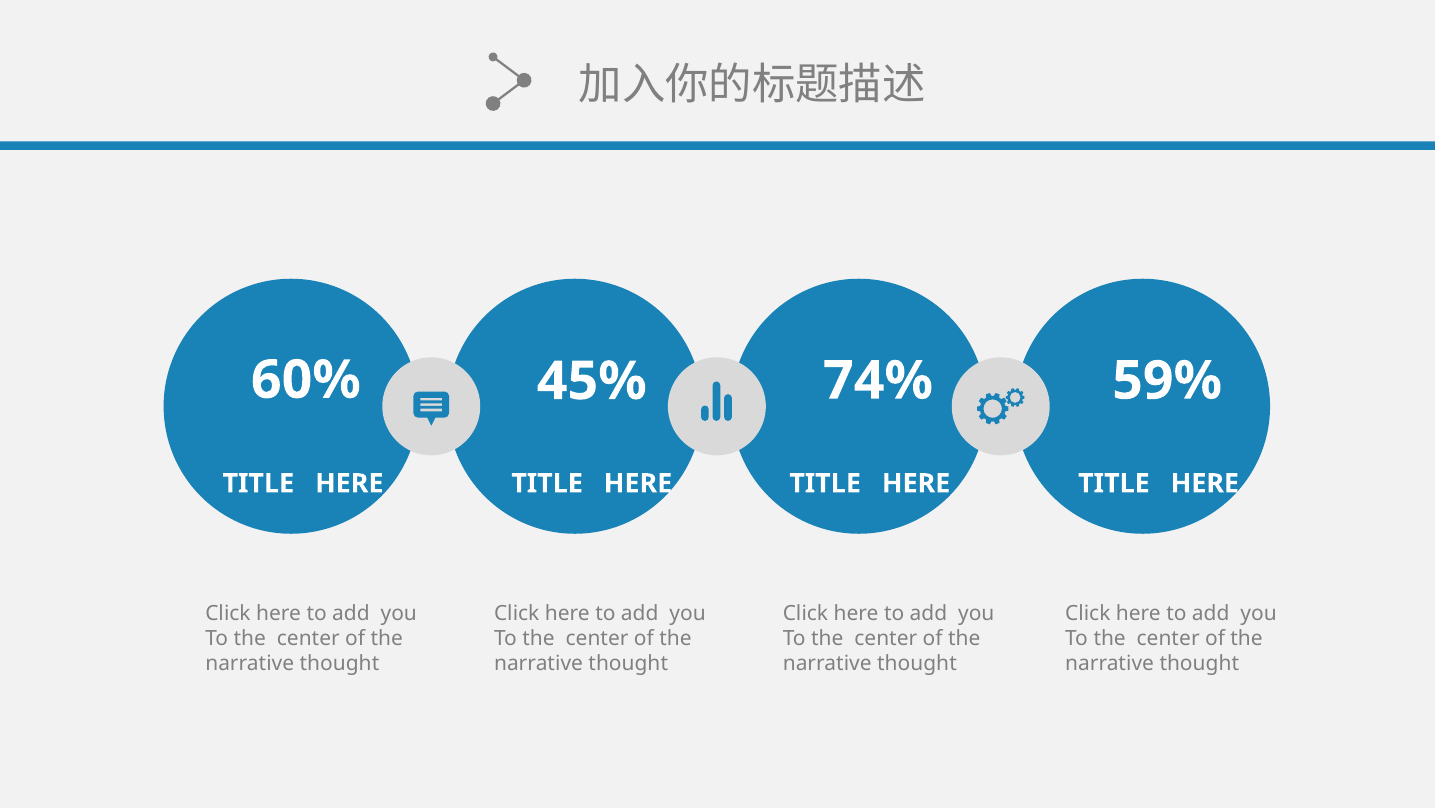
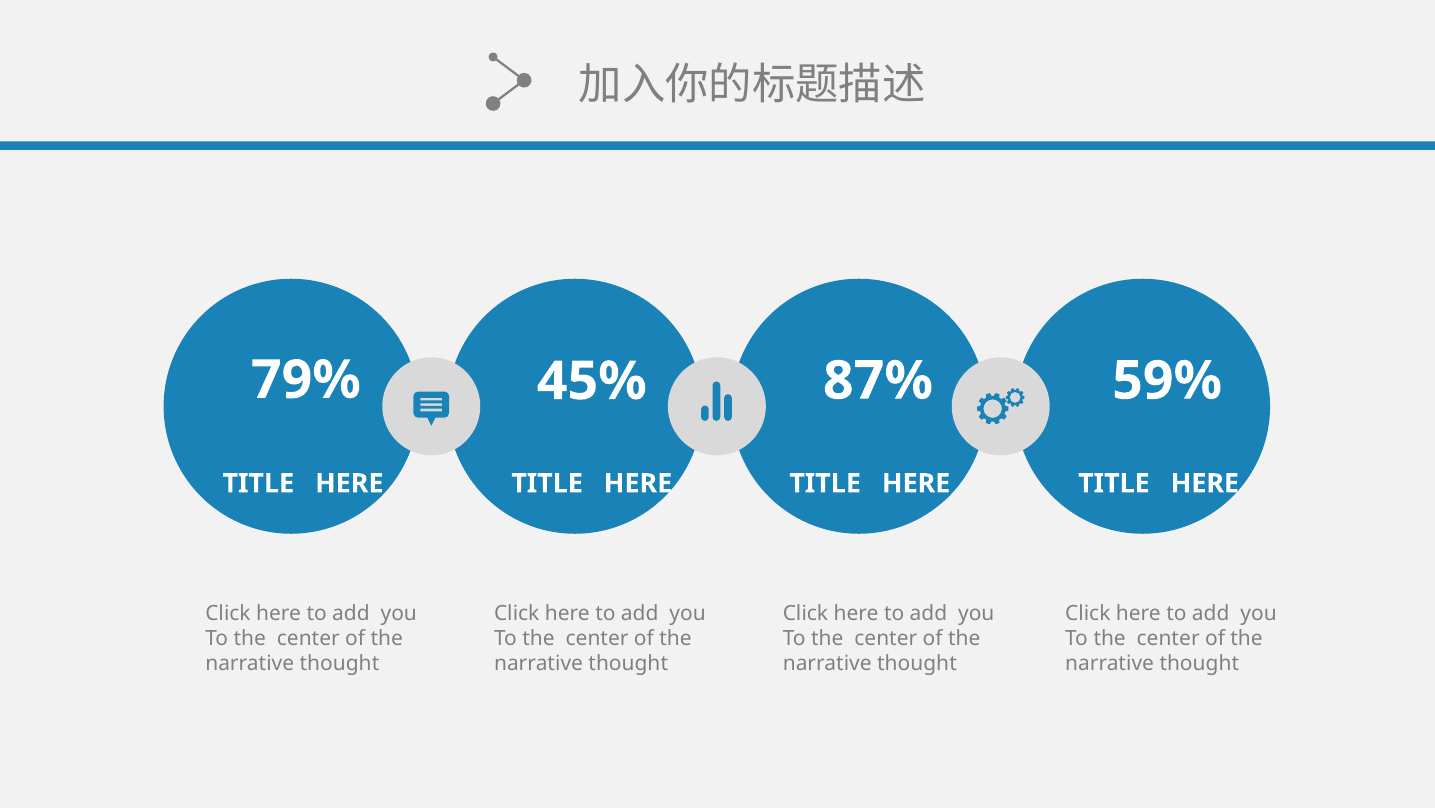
60%: 60% -> 79%
74%: 74% -> 87%
